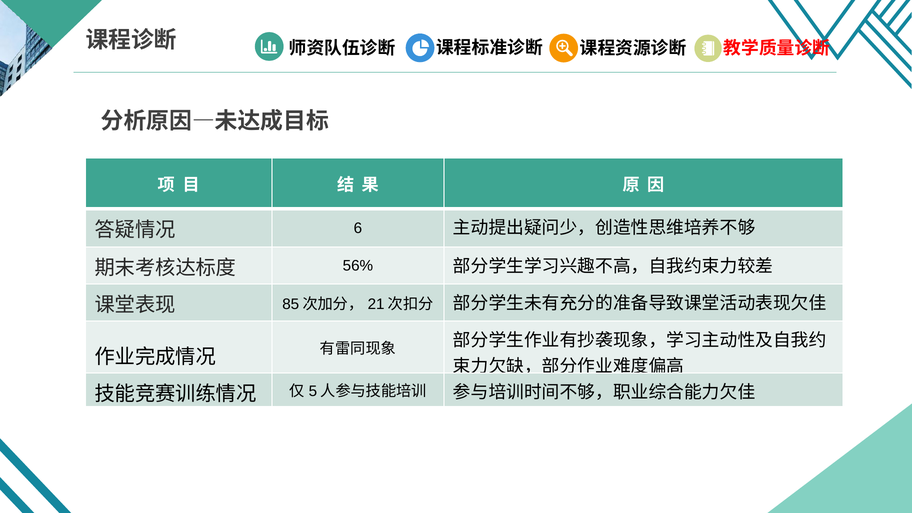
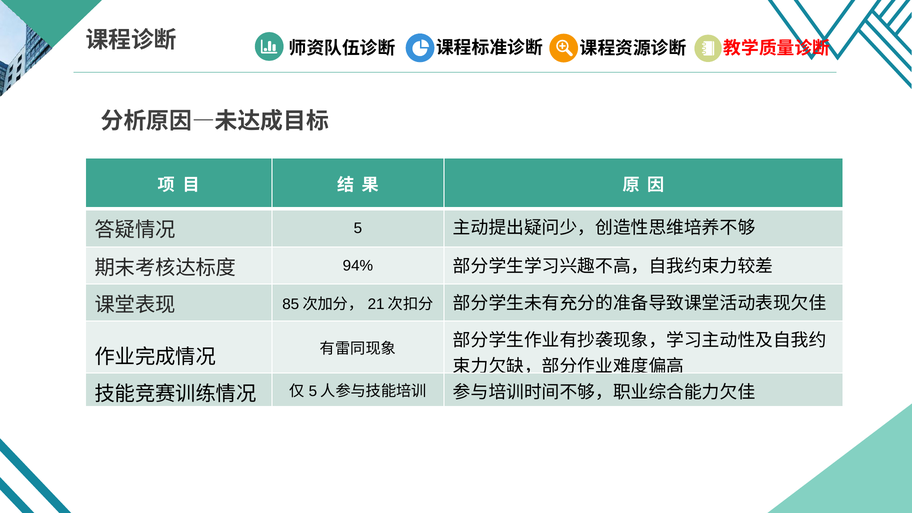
6: 6 -> 5
56%: 56% -> 94%
